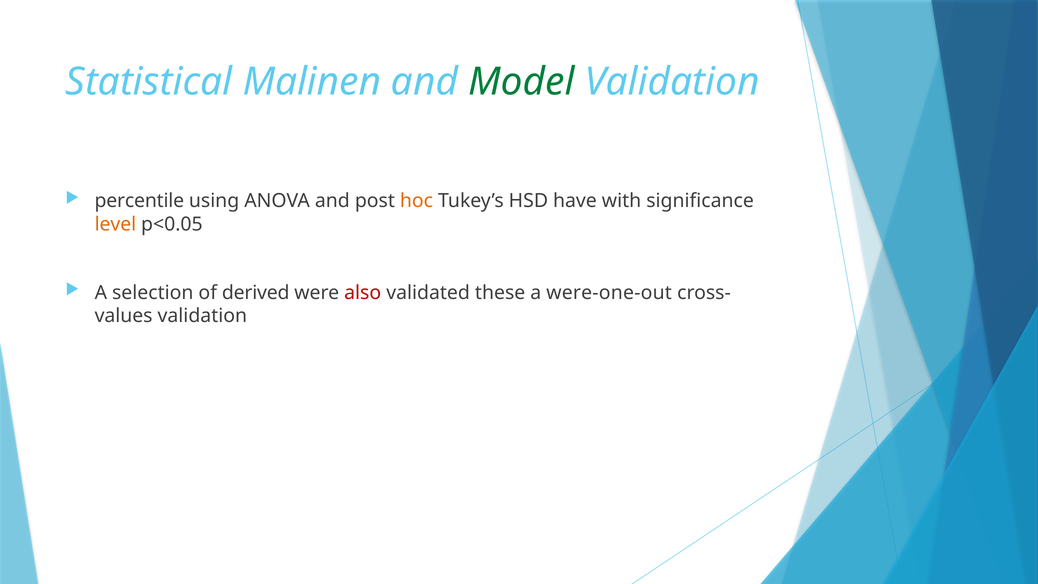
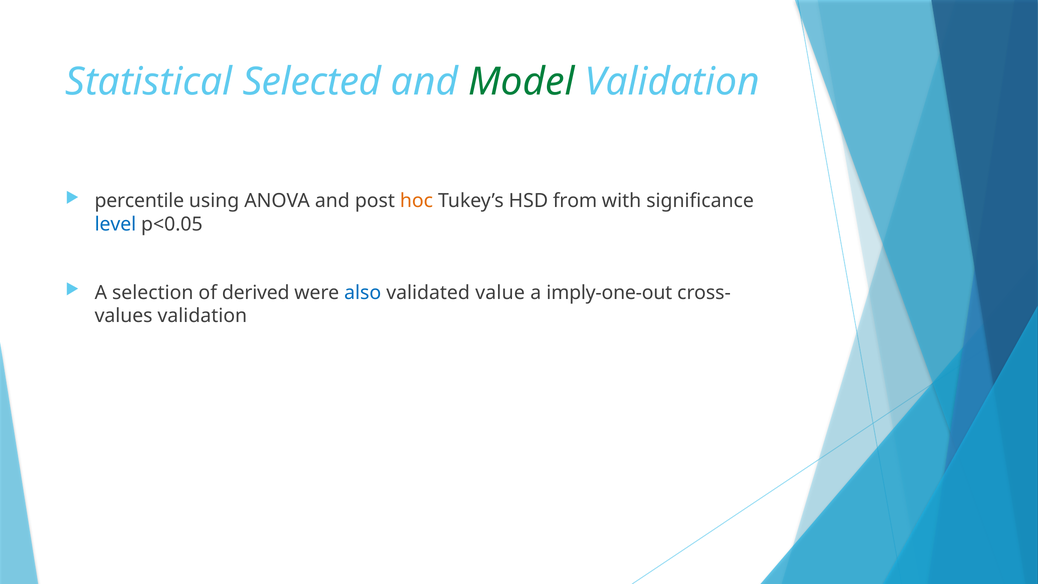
Malinen: Malinen -> Selected
have: have -> from
level colour: orange -> blue
also colour: red -> blue
these: these -> value
were-one-out: were-one-out -> imply-one-out
